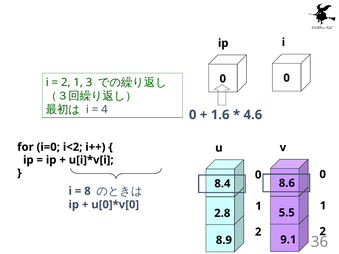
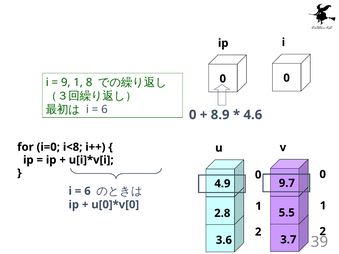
2 at (66, 82): 2 -> 9
3: 3 -> 8
4 at (104, 110): 4 -> 6
1.6: 1.6 -> 8.9
i<2: i<2 -> i<8
8.6: 8.6 -> 9.7
8.4: 8.4 -> 4.9
8 at (87, 191): 8 -> 6
36: 36 -> 39
9.1: 9.1 -> 3.7
8.9: 8.9 -> 3.6
